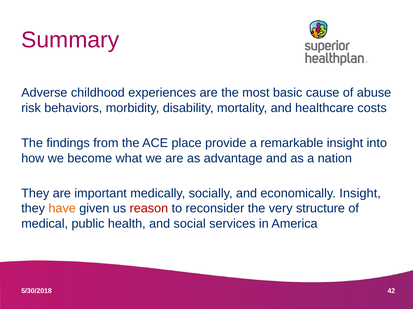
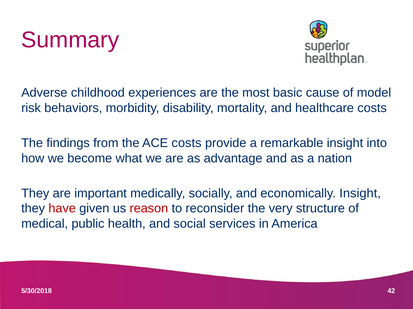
abuse: abuse -> model
ACE place: place -> costs
have colour: orange -> red
